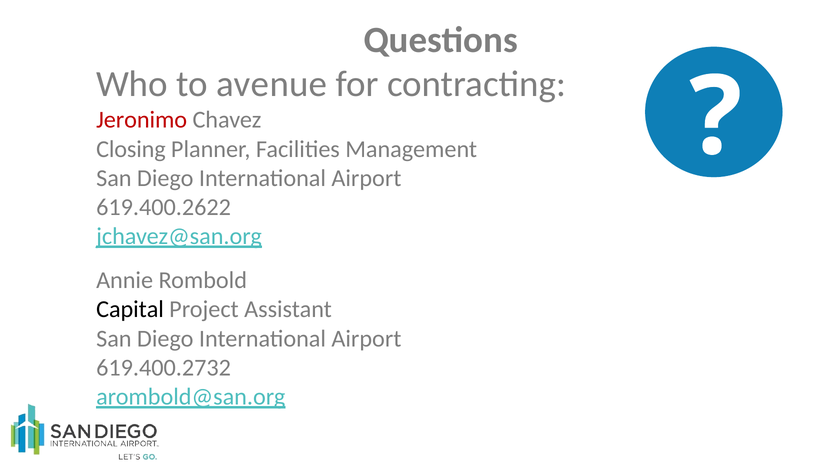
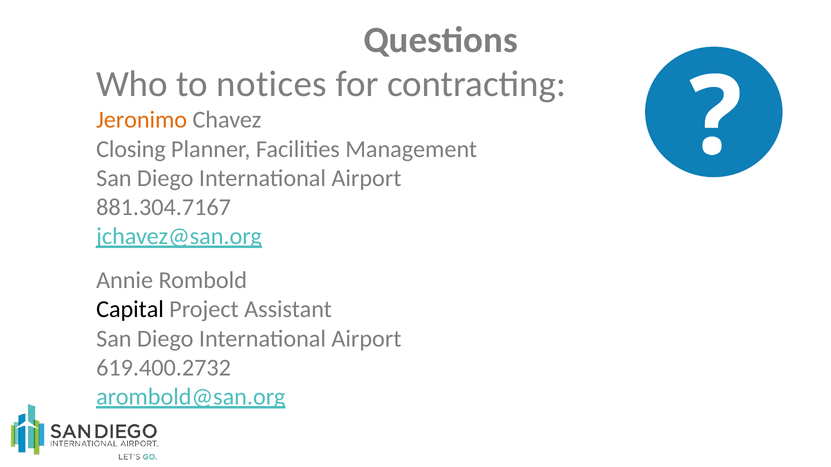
avenue: avenue -> notices
Jeronimo colour: red -> orange
619.400.2622: 619.400.2622 -> 881.304.7167
